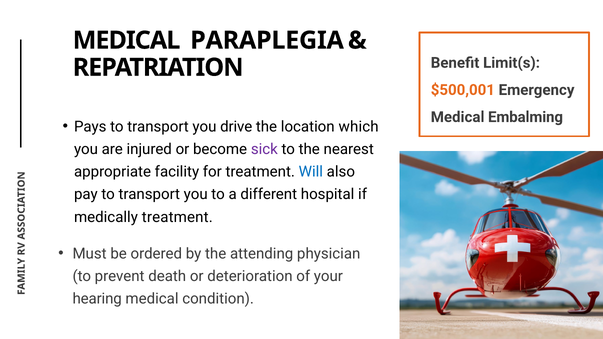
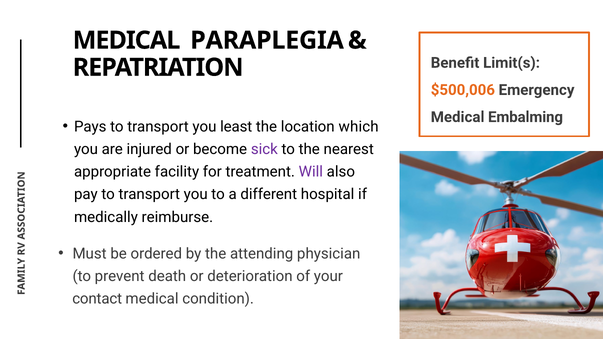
$500,001: $500,001 -> $500,006
drive: drive -> least
Will colour: blue -> purple
medically treatment: treatment -> reimburse
hearing: hearing -> contact
